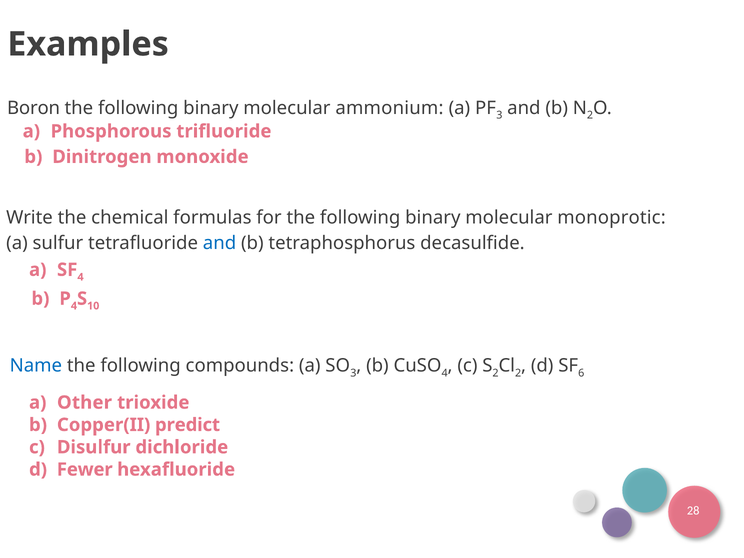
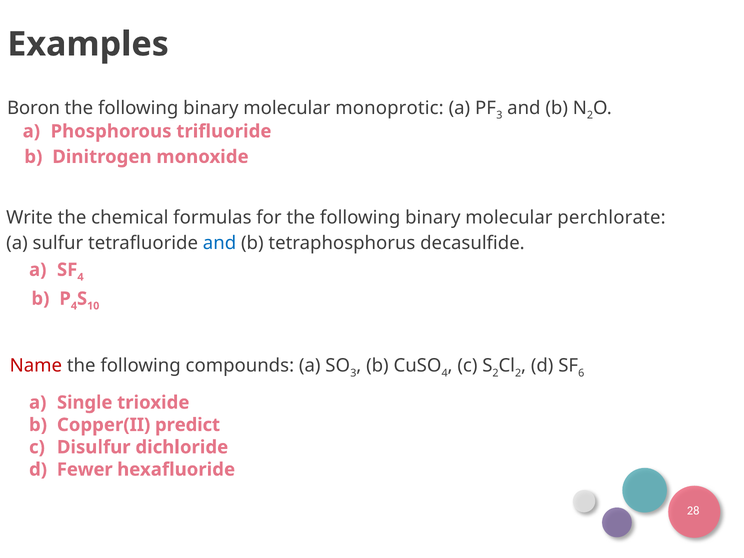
ammonium: ammonium -> monoprotic
monoprotic: monoprotic -> perchlorate
Name colour: blue -> red
Other: Other -> Single
